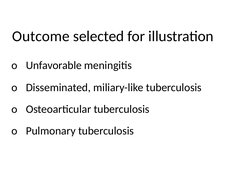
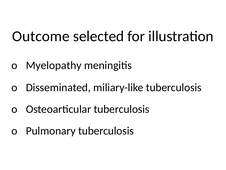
Unfavorable: Unfavorable -> Myelopathy
